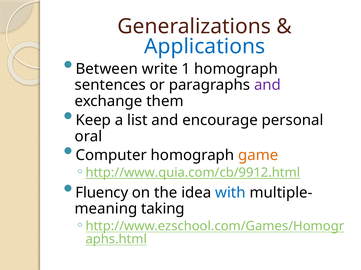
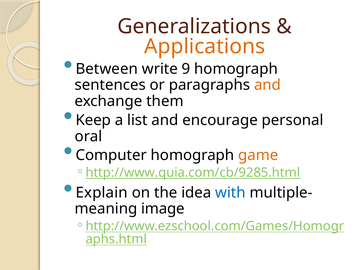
Applications colour: blue -> orange
1: 1 -> 9
and at (268, 85) colour: purple -> orange
http://www.quia.com/cb/9912.html: http://www.quia.com/cb/9912.html -> http://www.quia.com/cb/9285.html
Fluency: Fluency -> Explain
taking: taking -> image
